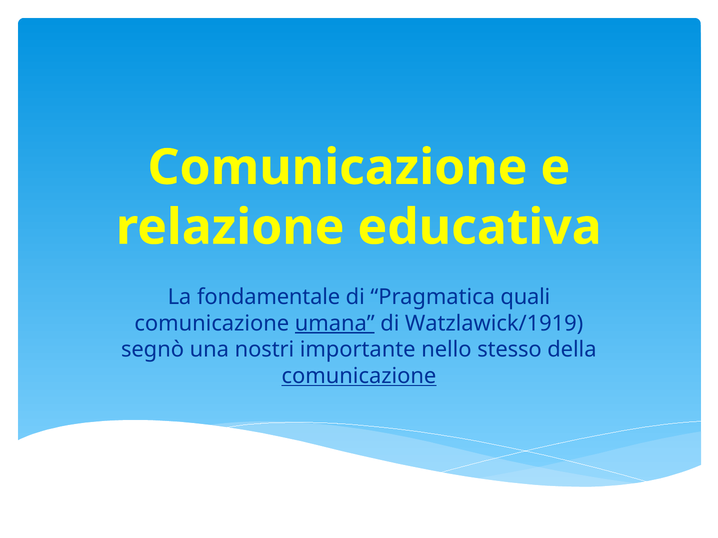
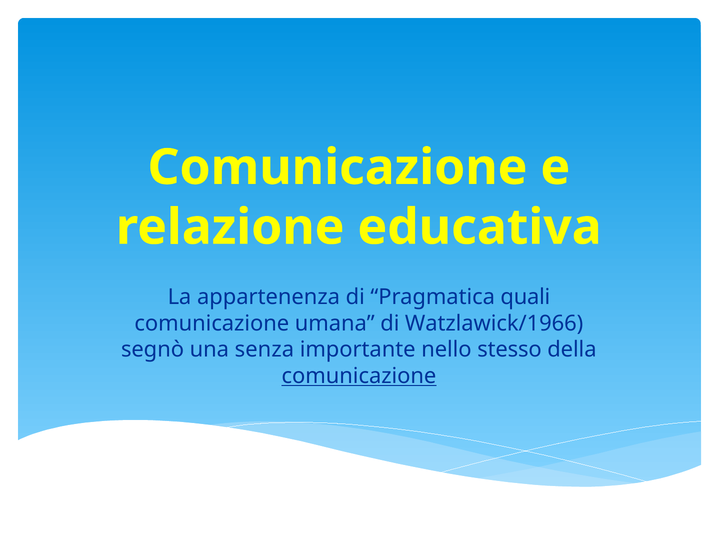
fondamentale: fondamentale -> appartenenza
umana underline: present -> none
Watzlawick/1919: Watzlawick/1919 -> Watzlawick/1966
nostri: nostri -> senza
